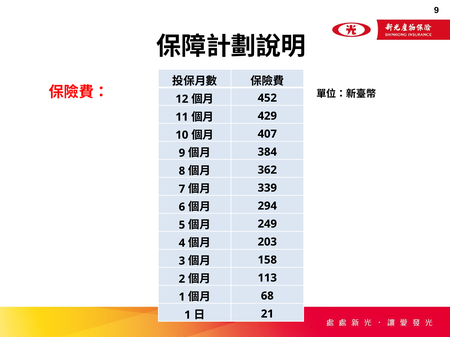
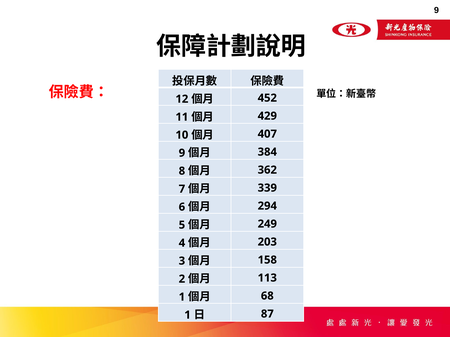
21: 21 -> 87
